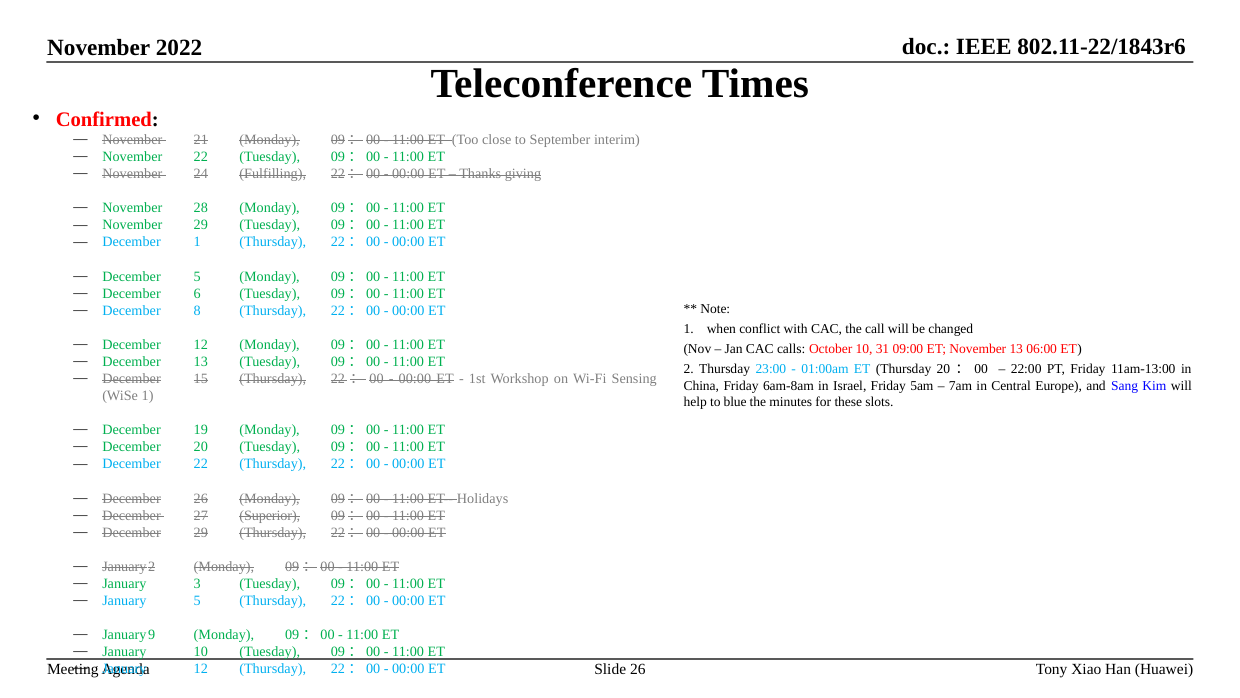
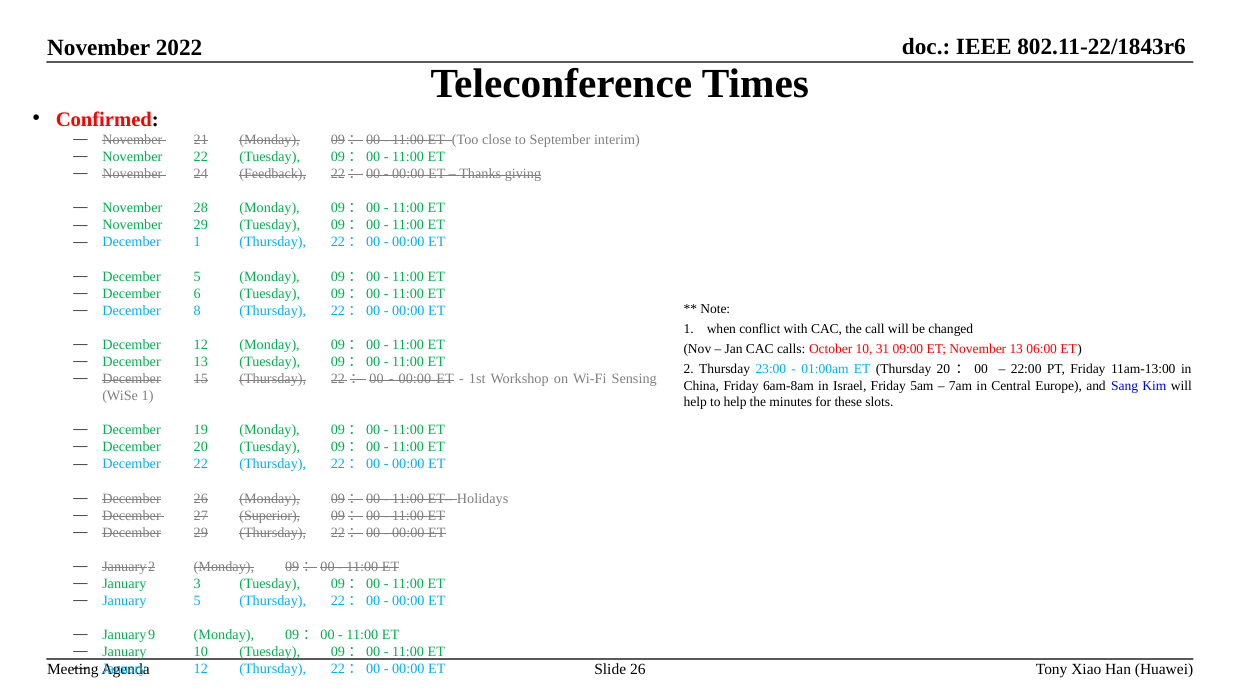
Fulfilling: Fulfilling -> Feedback
to blue: blue -> help
